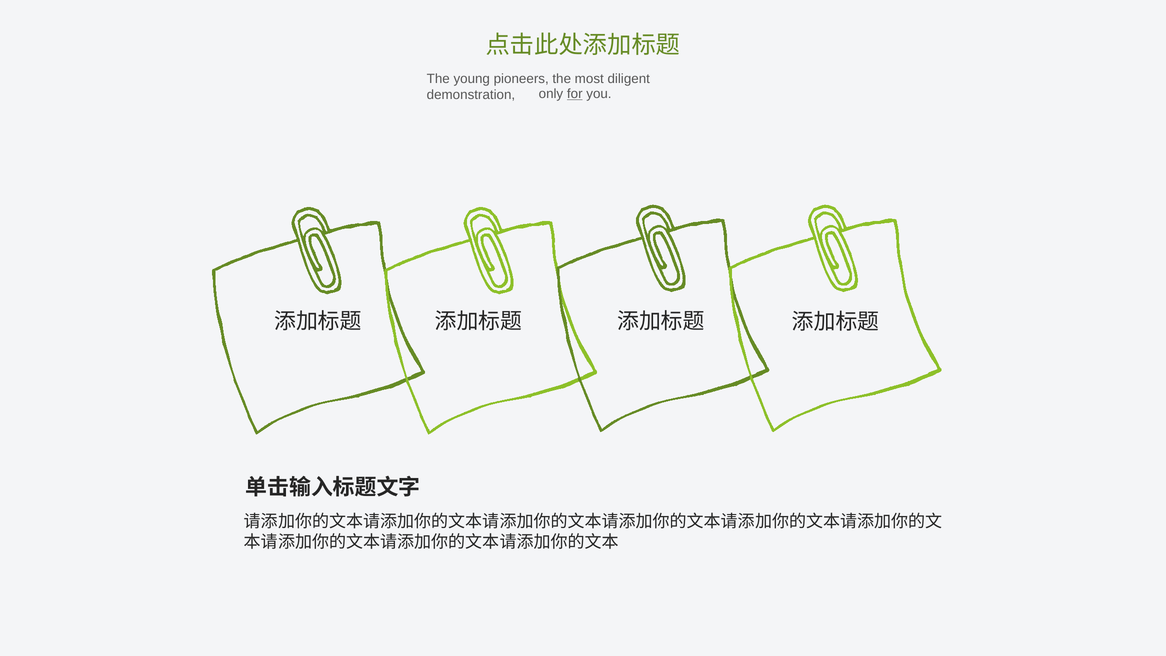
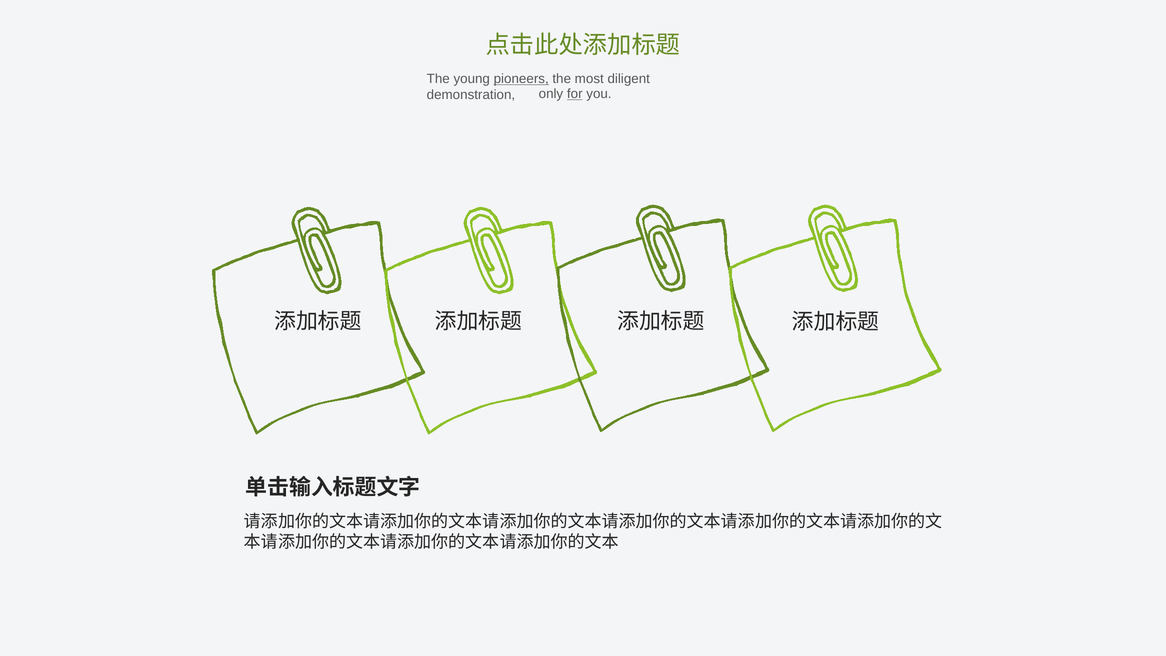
pioneers underline: none -> present
